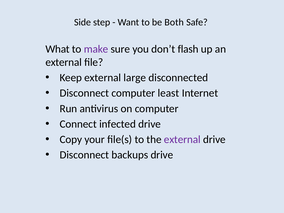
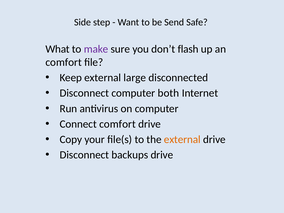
Both: Both -> Send
external at (64, 62): external -> comfort
least: least -> both
Connect infected: infected -> comfort
external at (182, 139) colour: purple -> orange
